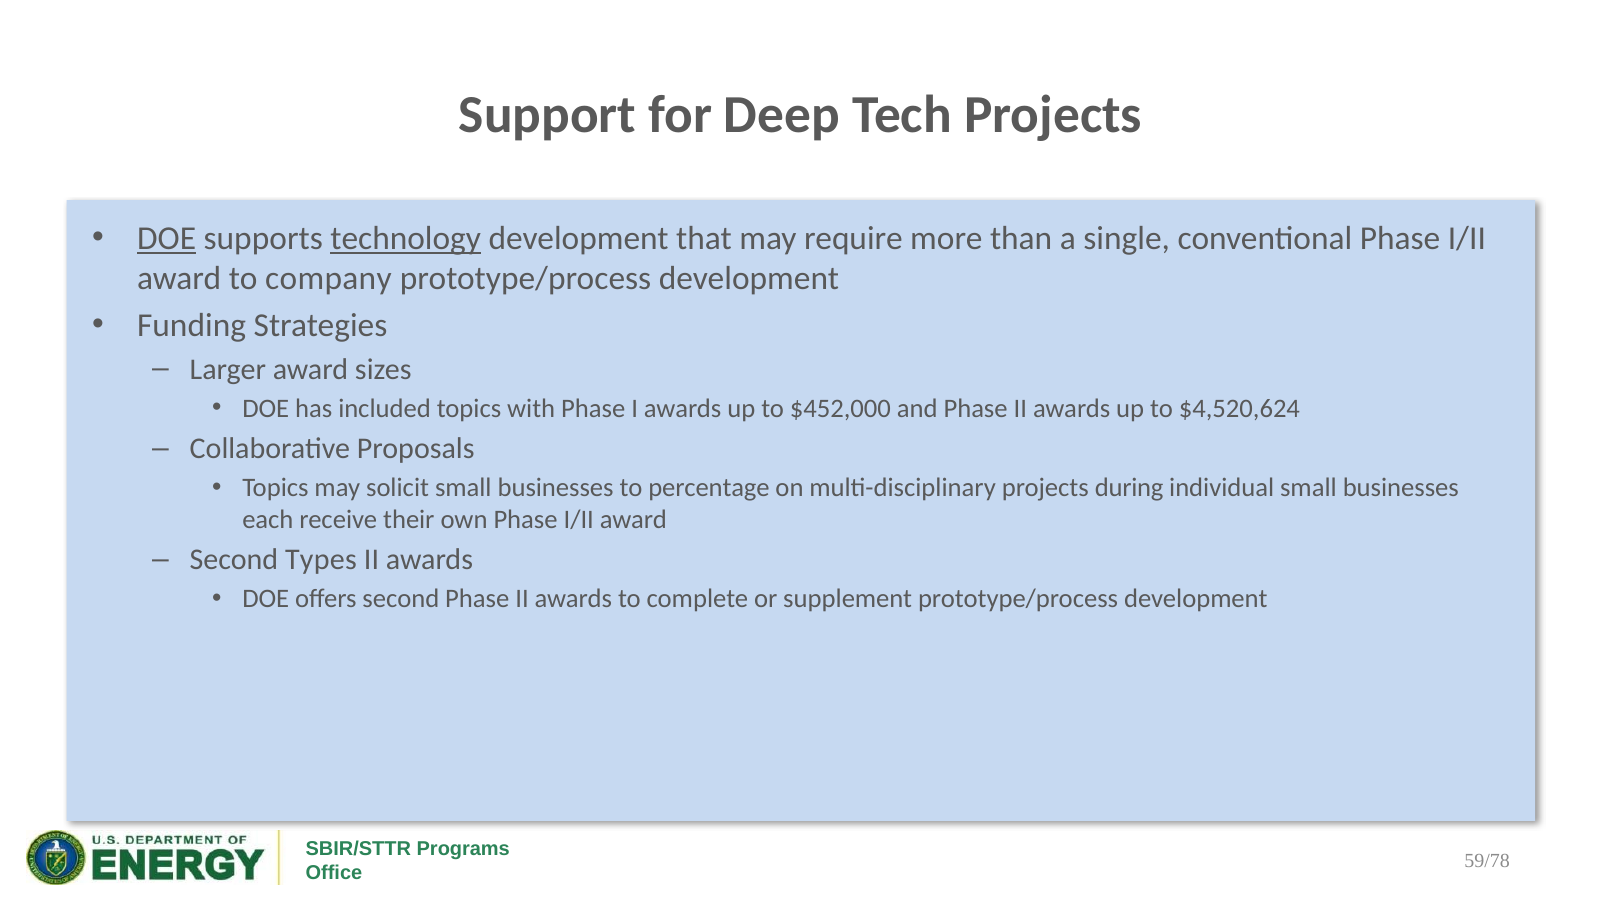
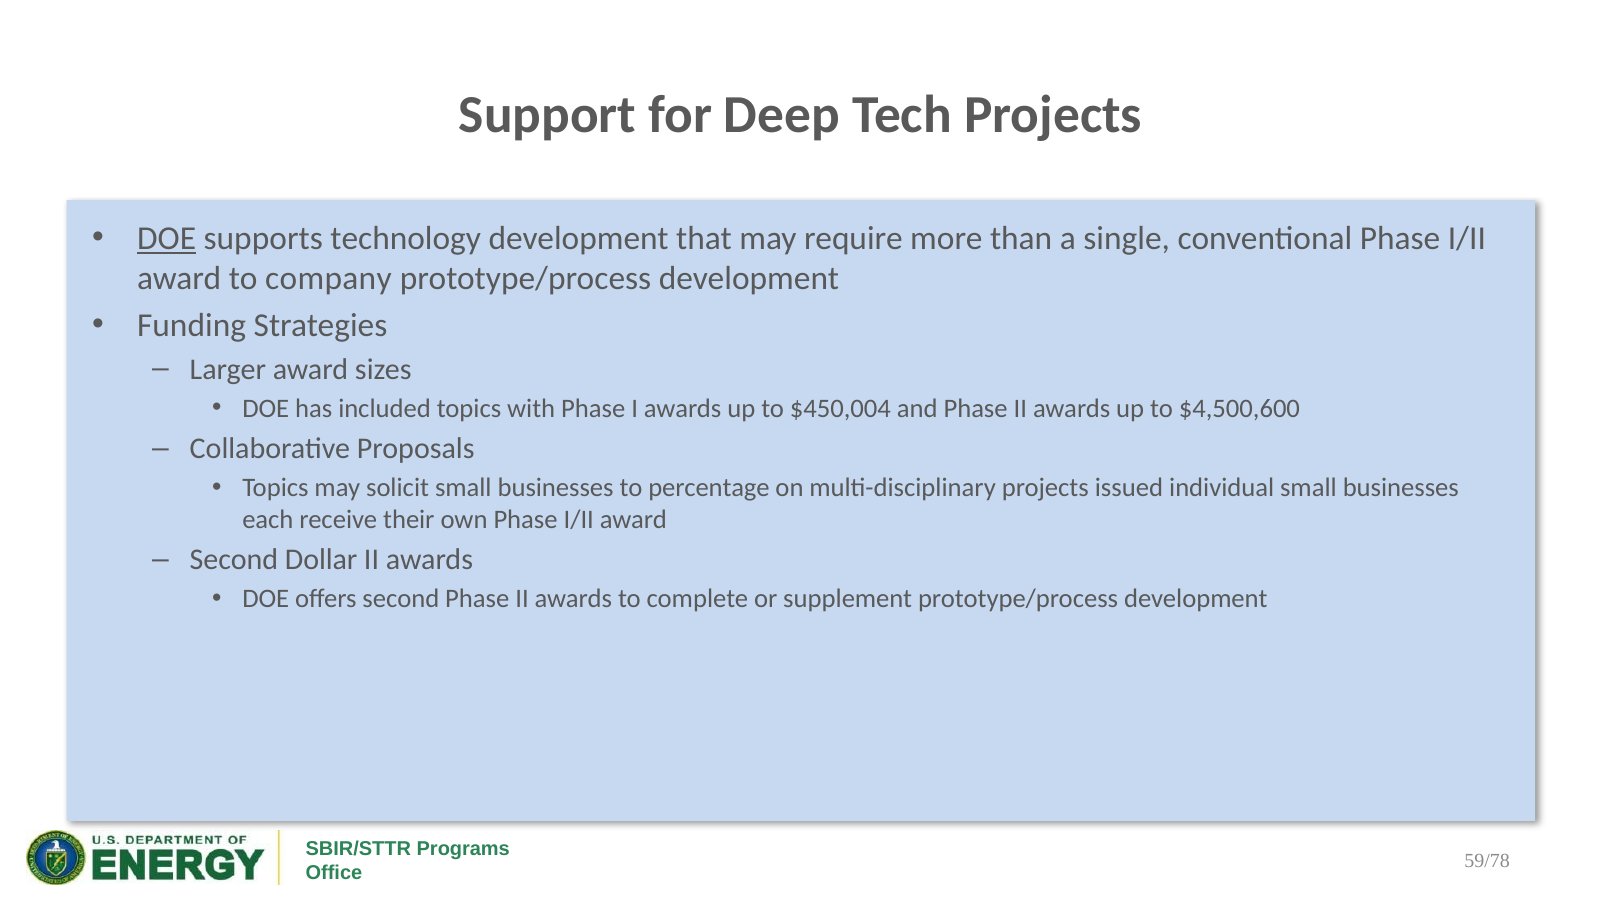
technology underline: present -> none
$452,000: $452,000 -> $450,004
$4,520,624: $4,520,624 -> $4,500,600
during: during -> issued
Types: Types -> Dollar
